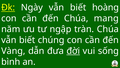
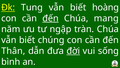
Ngày: Ngày -> Tụng
đến at (50, 18) underline: none -> present
Vàng: Vàng -> Thân
